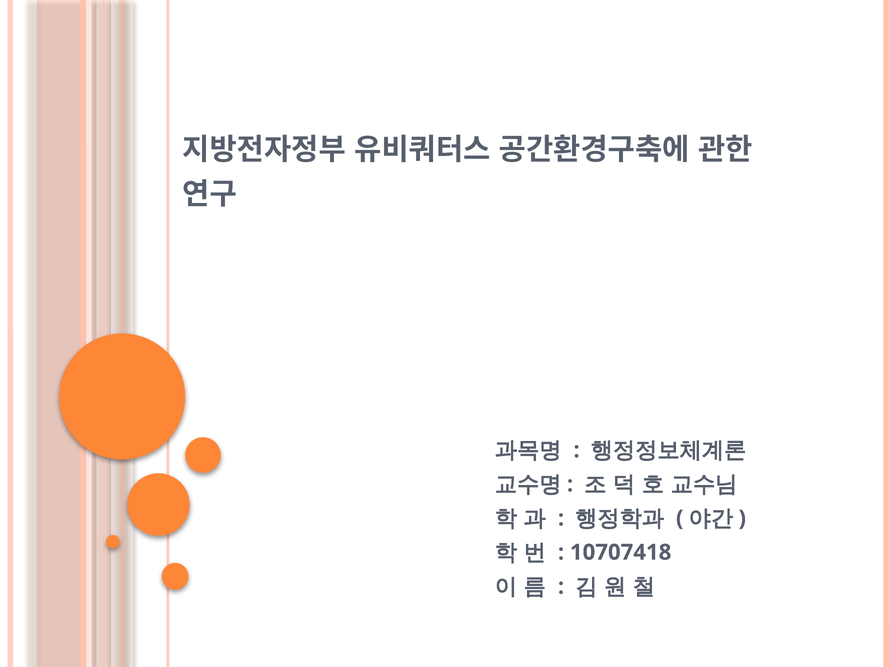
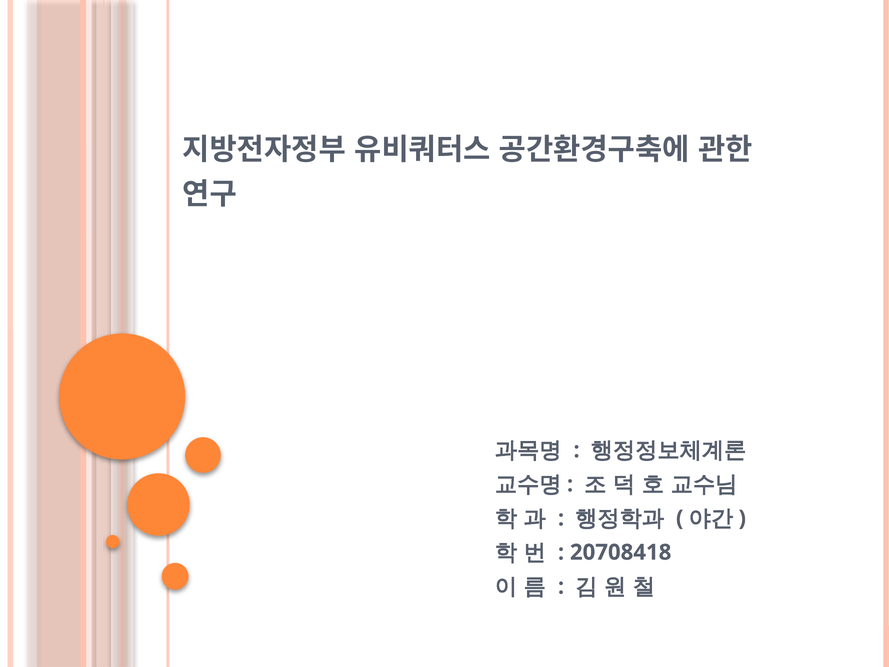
10707418: 10707418 -> 20708418
